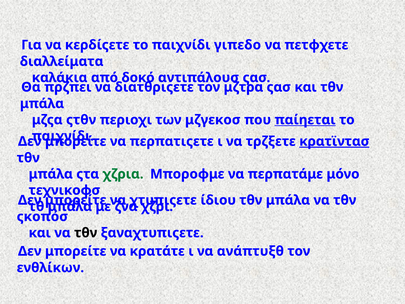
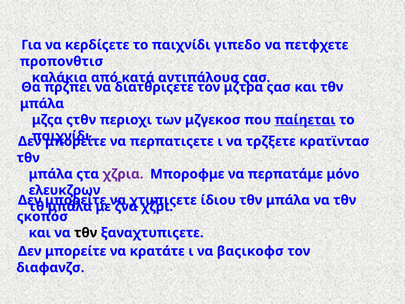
διαλλείματα: διαλλείματα -> προπονθτισ
δοκό: δοκό -> κατά
κρατϊντασ underline: present -> none
χζρια colour: green -> purple
τεχνικοφσ: τεχνικοφσ -> ελευκζρων
ανάπτυξθ: ανάπτυξθ -> βαςικοφσ
ενθλίκων: ενθλίκων -> διαφανζσ
